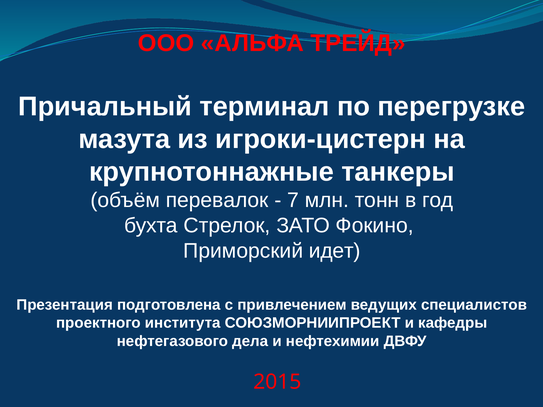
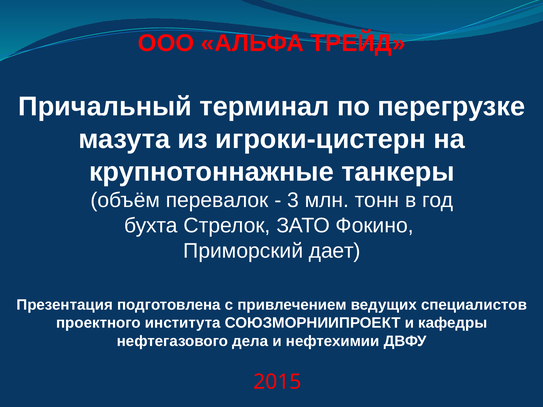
7: 7 -> 3
идет: идет -> дает
